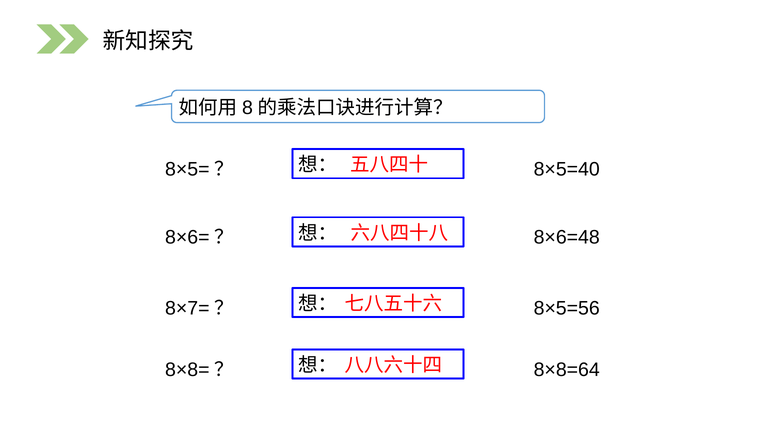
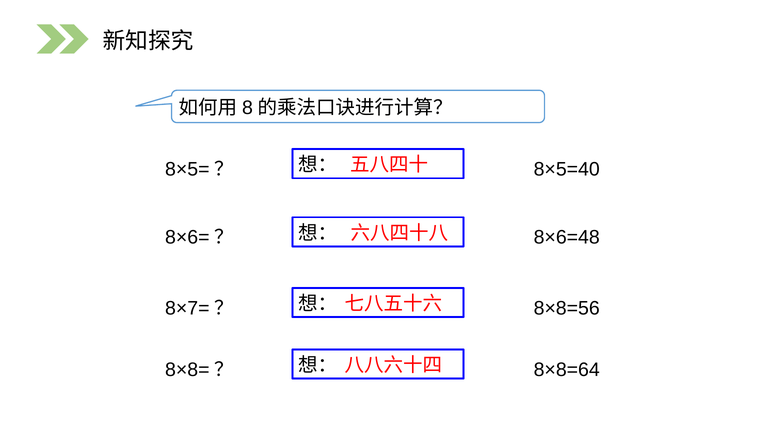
8×5=56: 8×5=56 -> 8×8=56
